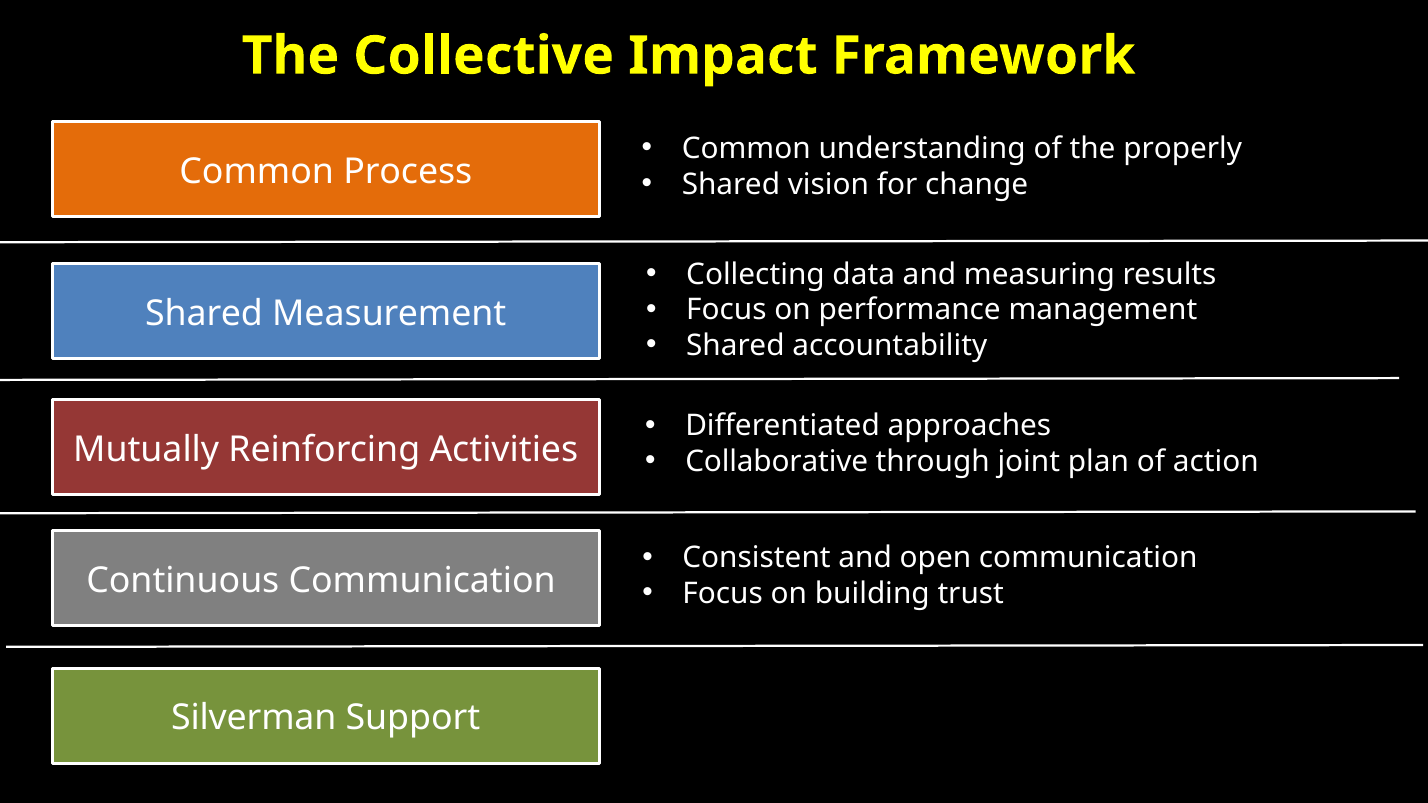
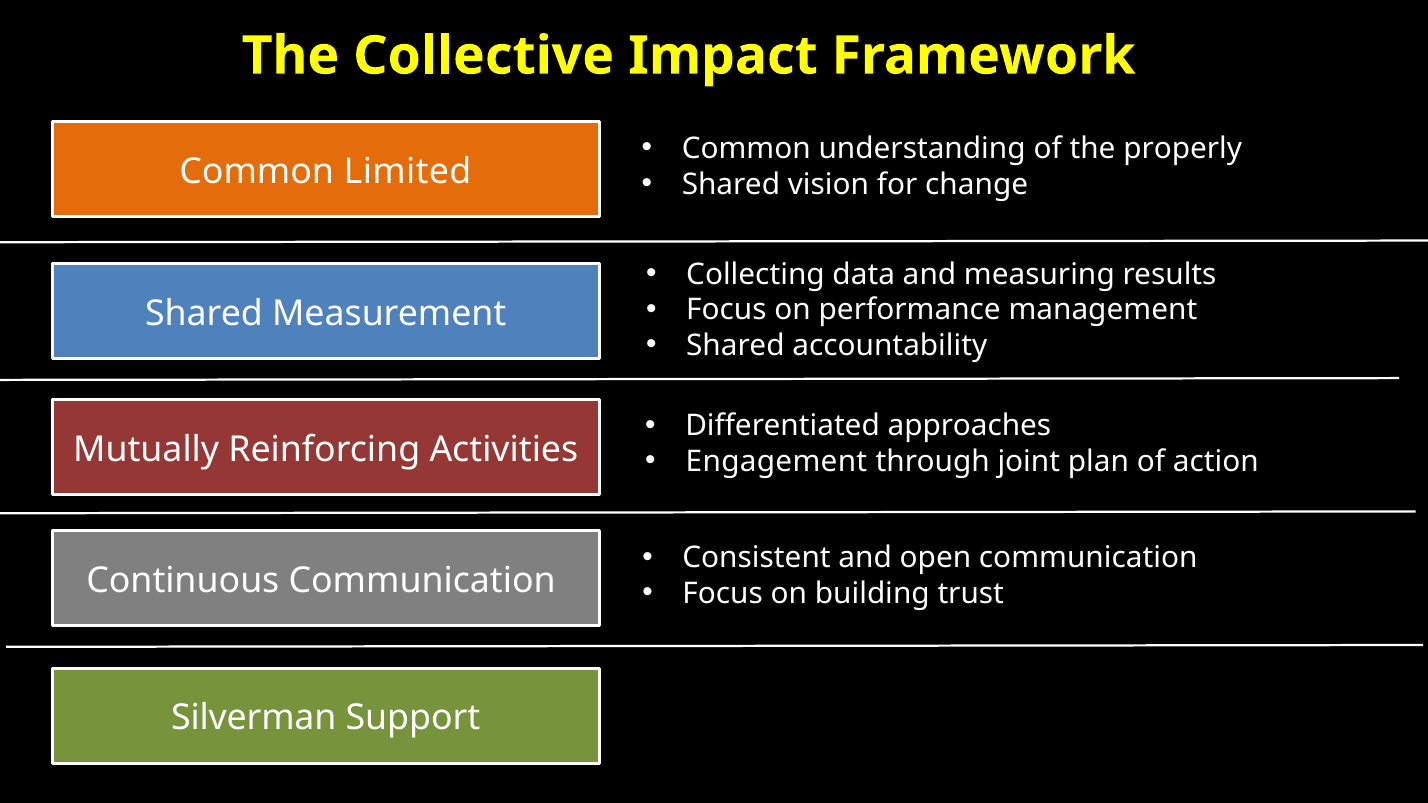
Process: Process -> Limited
Collaborative: Collaborative -> Engagement
